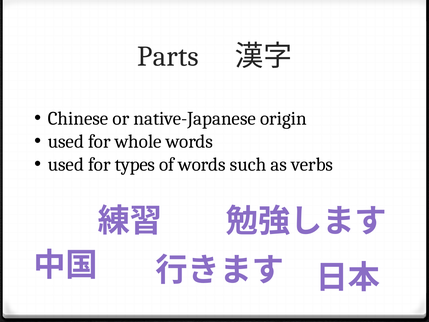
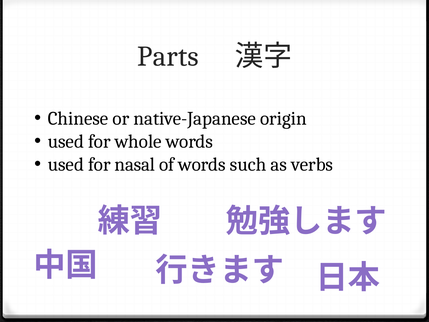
types: types -> nasal
